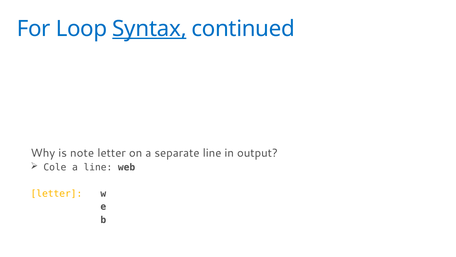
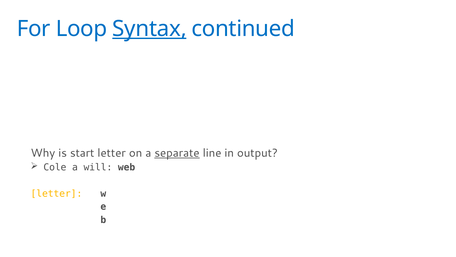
note: note -> start
separate underline: none -> present
a line: line -> will
